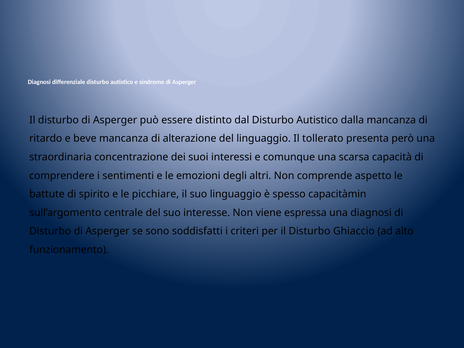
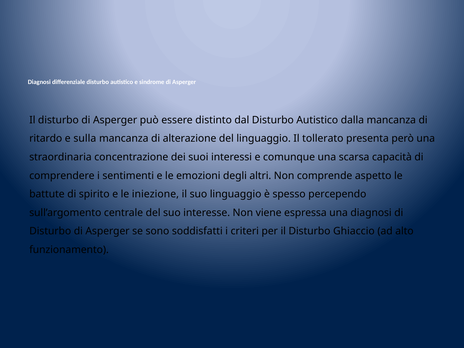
beve: beve -> sulla
picchiare: picchiare -> iniezione
capacitàmin: capacitàmin -> percependo
